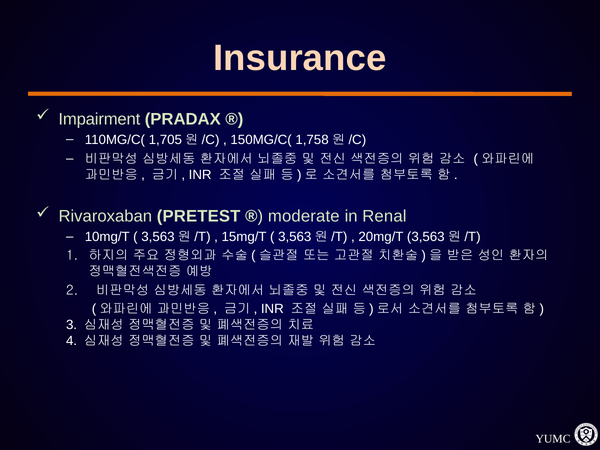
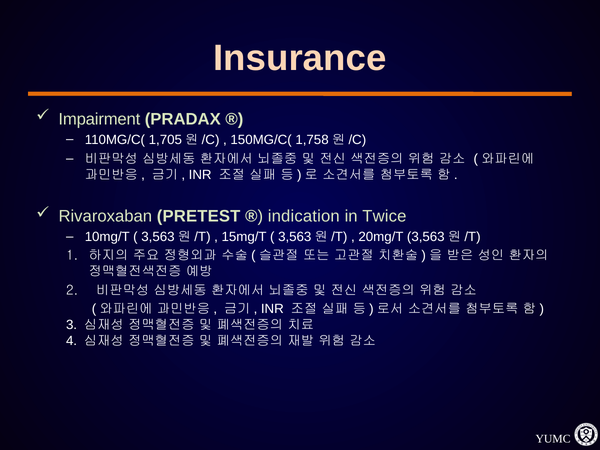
moderate: moderate -> indication
Renal: Renal -> Twice
